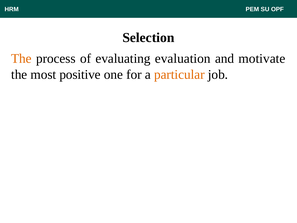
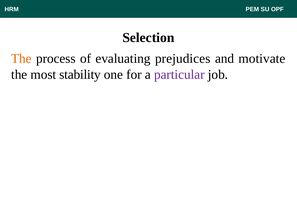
evaluation: evaluation -> prejudices
positive: positive -> stability
particular colour: orange -> purple
